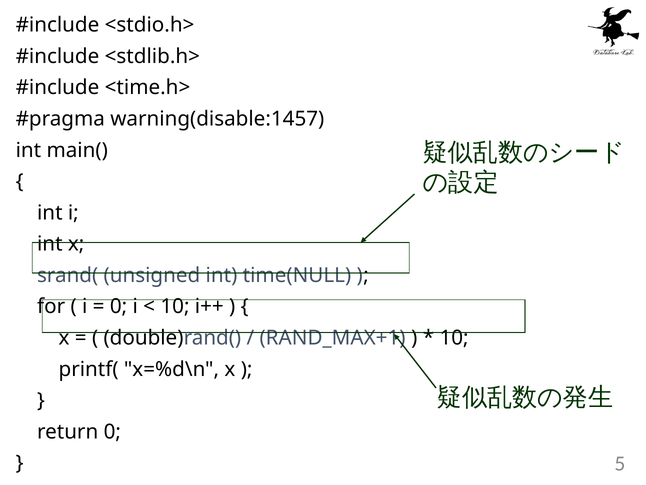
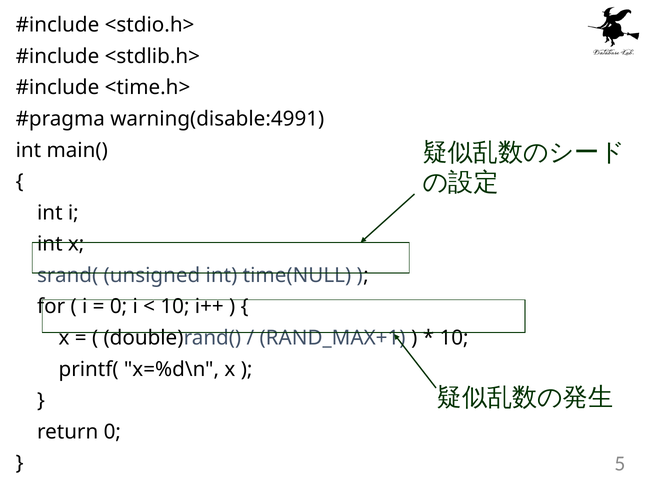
warning(disable:1457: warning(disable:1457 -> warning(disable:4991
